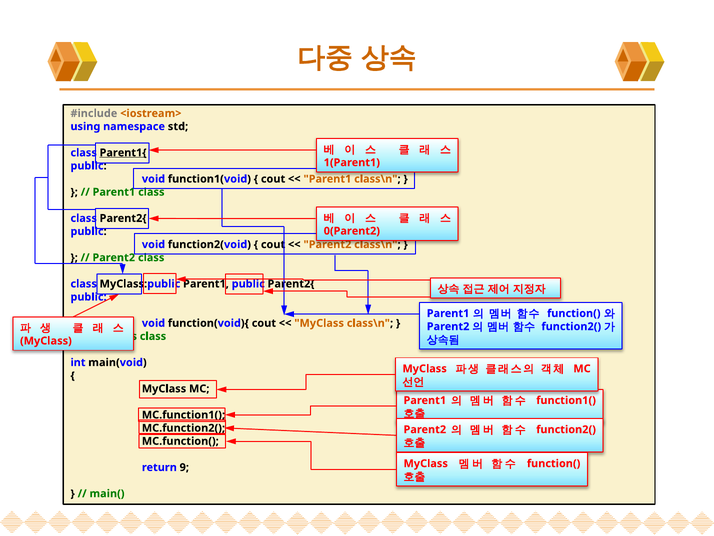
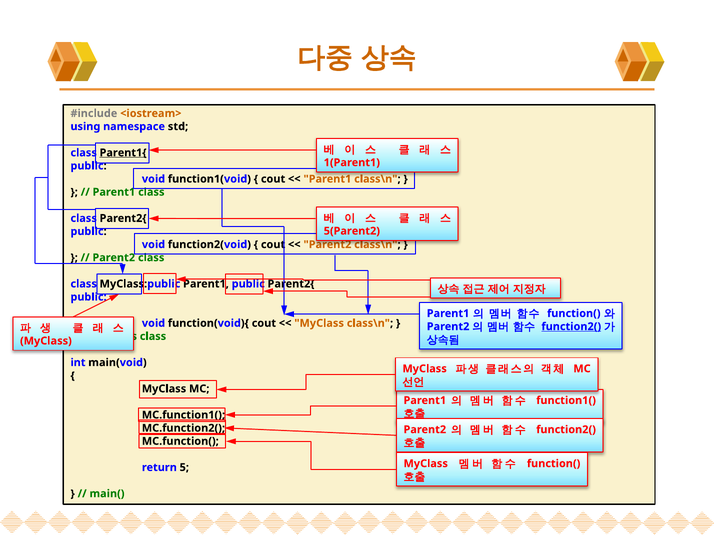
0(Parent2: 0(Parent2 -> 5(Parent2
function2( at (571, 326) underline: none -> present
9: 9 -> 5
